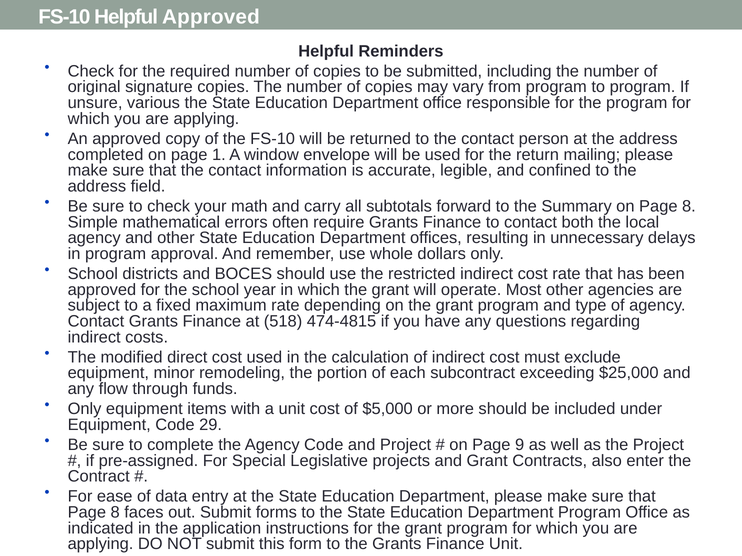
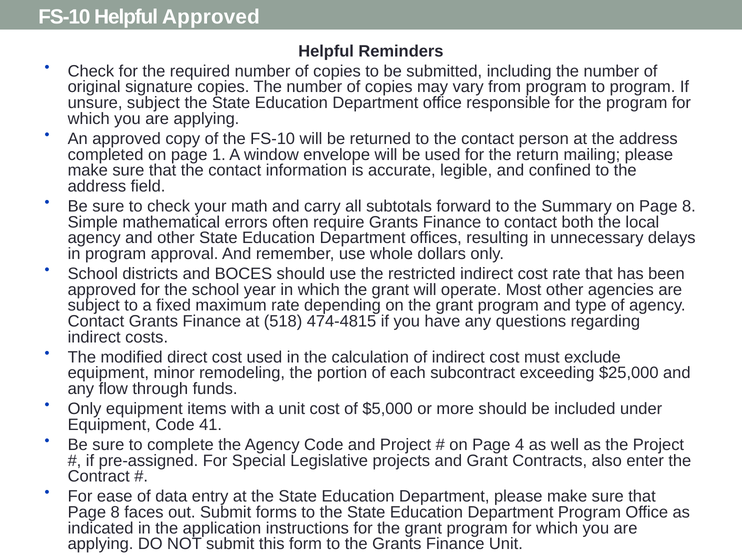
unsure various: various -> subject
29: 29 -> 41
9: 9 -> 4
